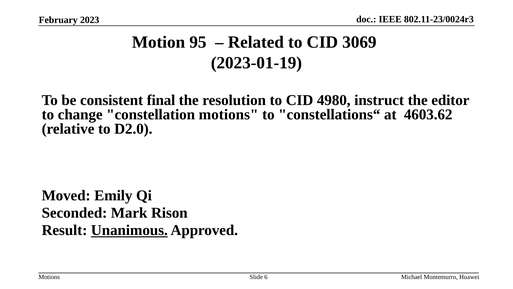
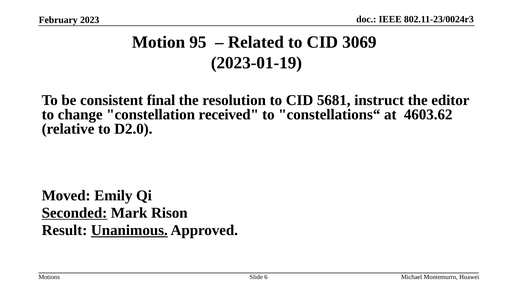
4980: 4980 -> 5681
constellation motions: motions -> received
Seconded underline: none -> present
